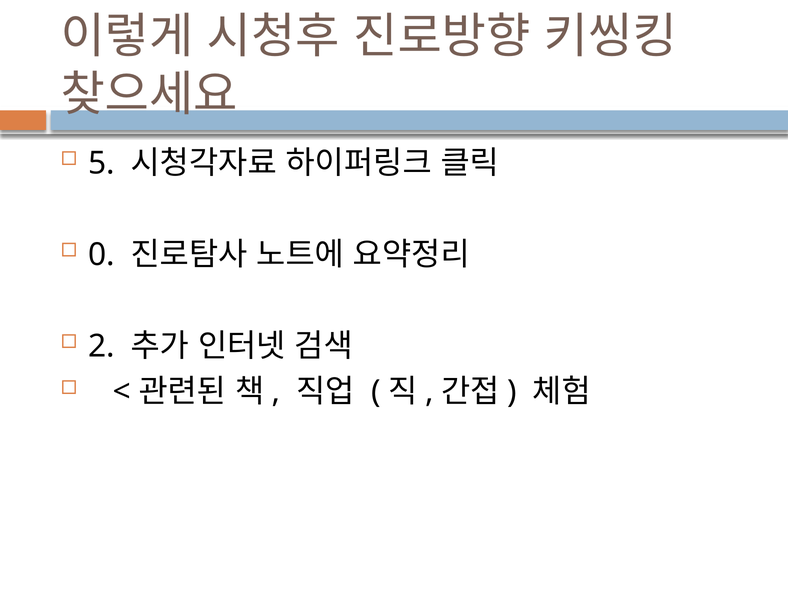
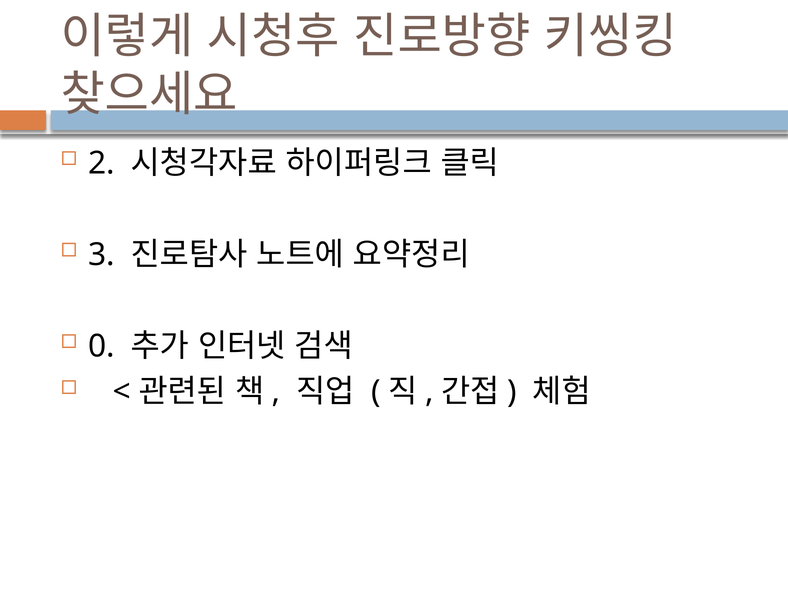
5: 5 -> 2
0: 0 -> 3
2: 2 -> 0
